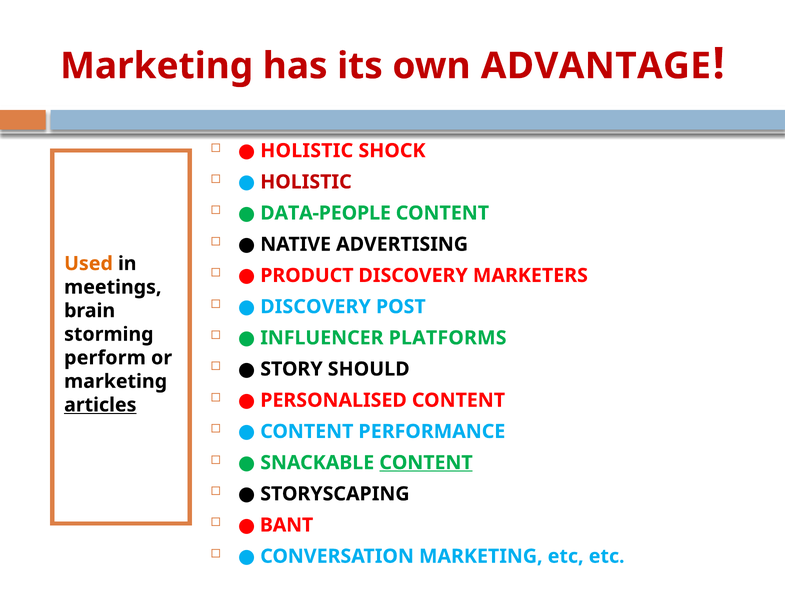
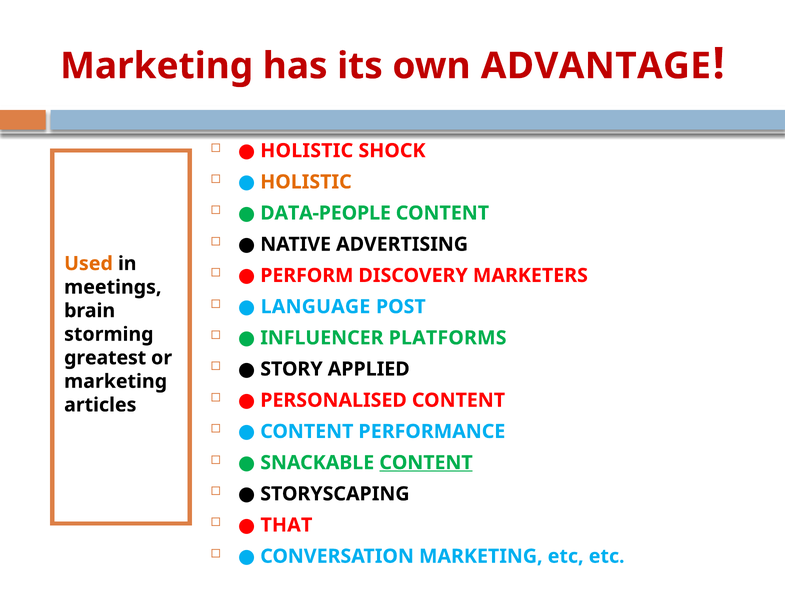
HOLISTIC at (306, 182) colour: red -> orange
PRODUCT: PRODUCT -> PERFORM
DISCOVERY at (316, 307): DISCOVERY -> LANGUAGE
perform: perform -> greatest
SHOULD: SHOULD -> APPLIED
articles underline: present -> none
BANT: BANT -> THAT
